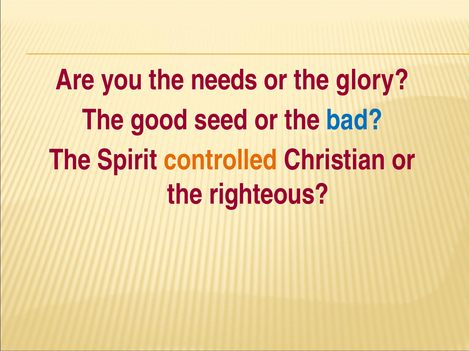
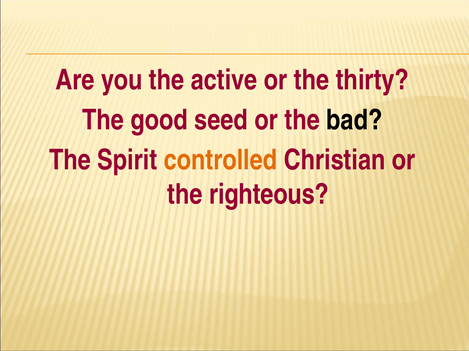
needs: needs -> active
glory: glory -> thirty
bad colour: blue -> black
